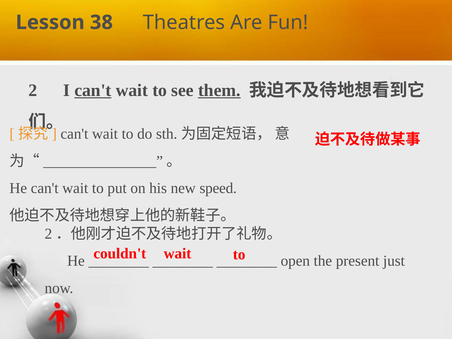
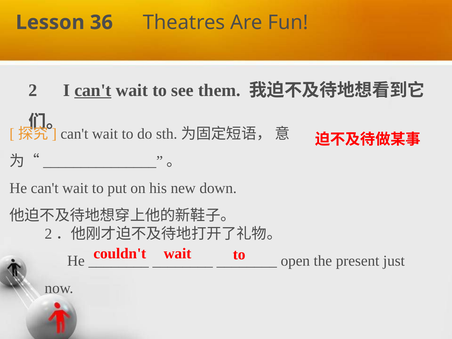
38: 38 -> 36
them underline: present -> none
speed: speed -> down
